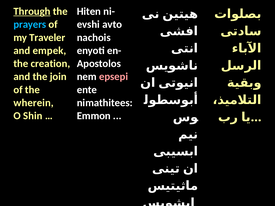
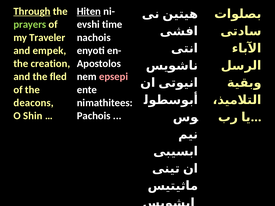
Hiten underline: none -> present
prayers colour: light blue -> light green
avto: avto -> time
join: join -> fled
wherein: wherein -> deacons
Emmon: Emmon -> Pachois
